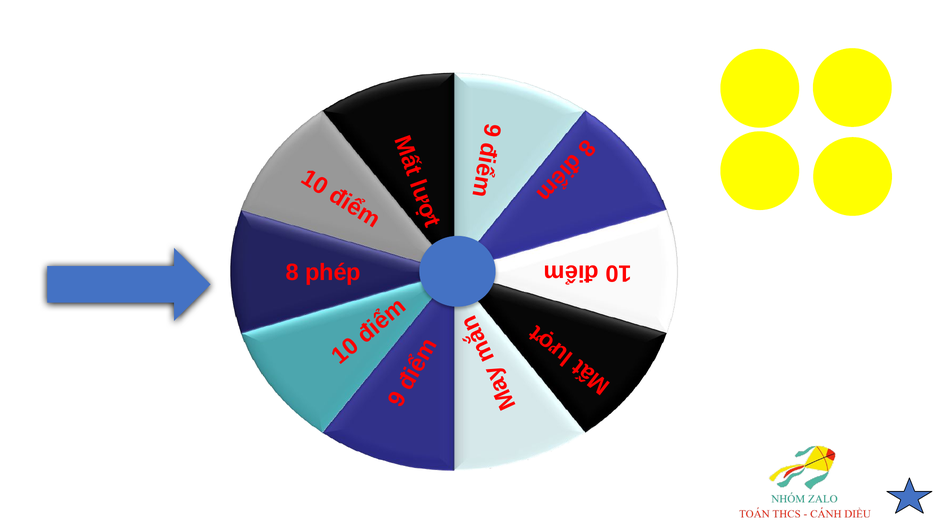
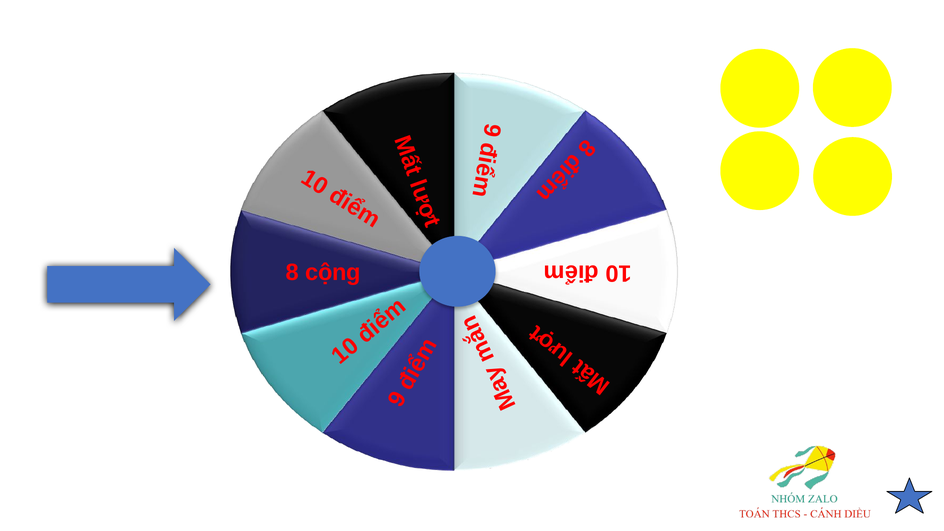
phép: phép -> cộng
